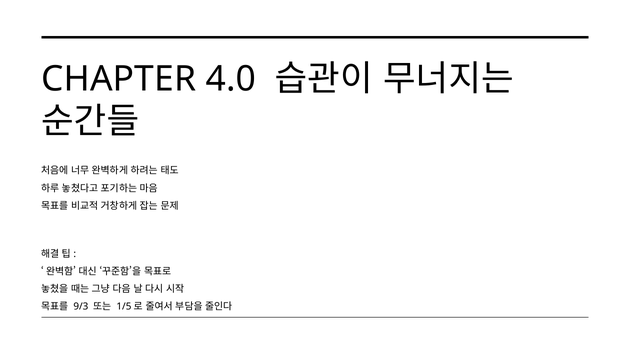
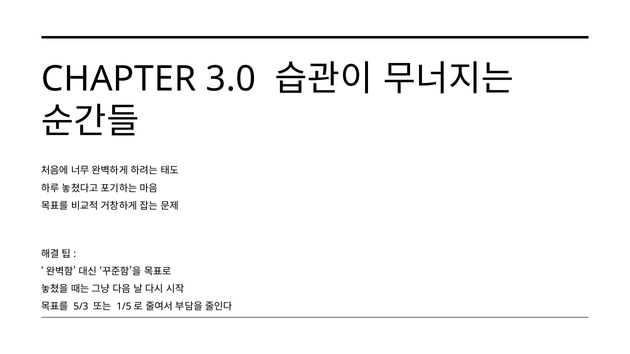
4.0: 4.0 -> 3.0
9/3: 9/3 -> 5/3
